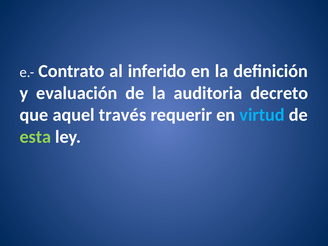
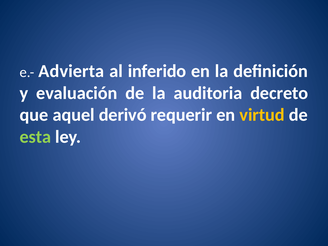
Contrato: Contrato -> Advierta
través: través -> derivó
virtud colour: light blue -> yellow
